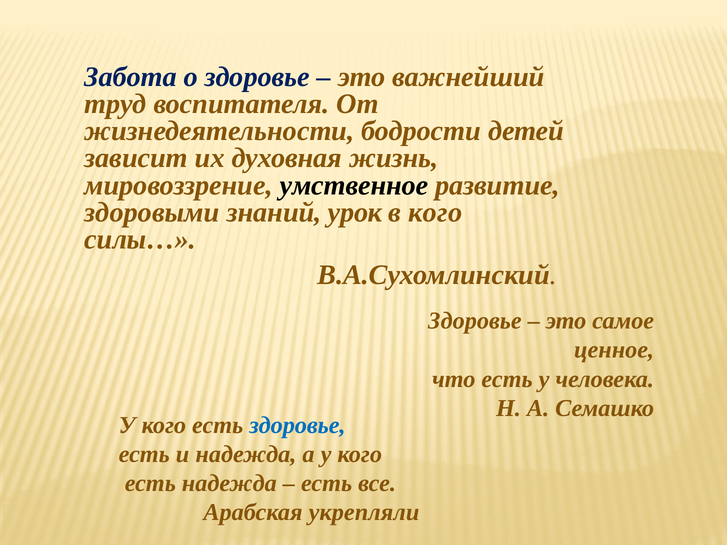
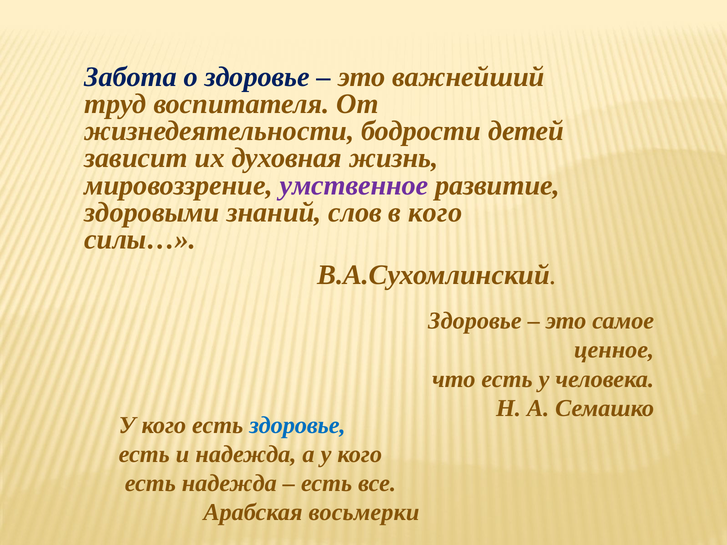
умственное colour: black -> purple
урок: урок -> слов
укрепляли: укрепляли -> восьмерки
